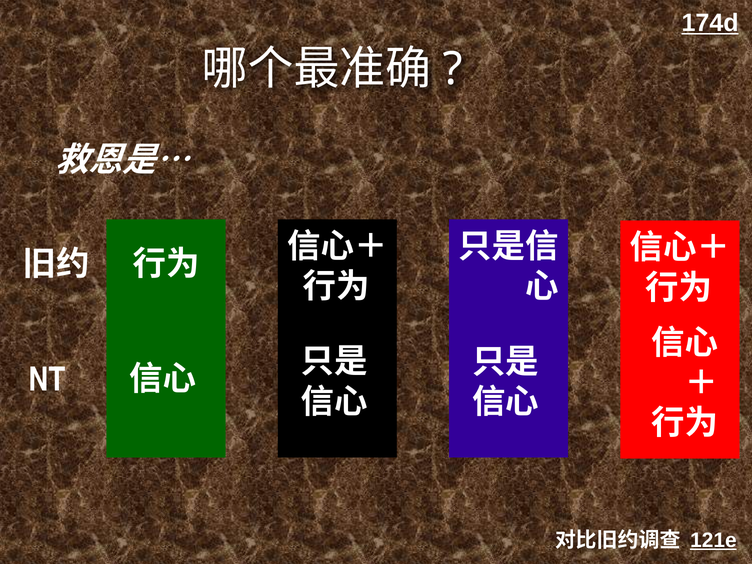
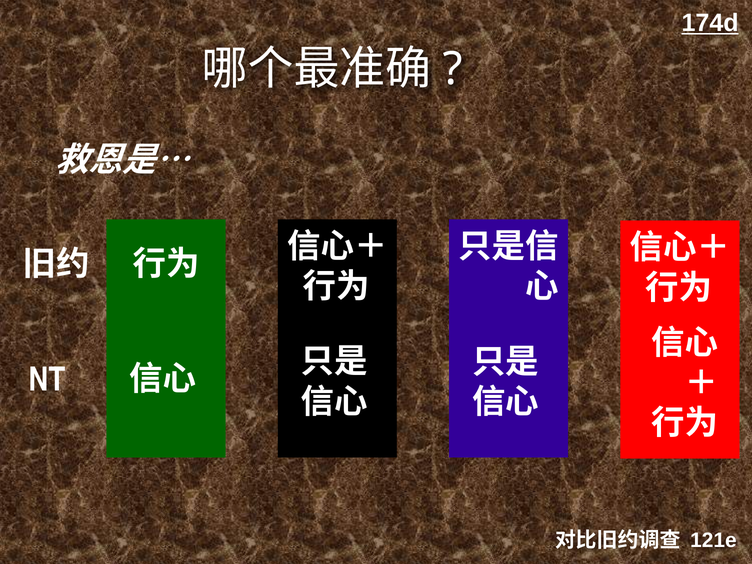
121e underline: present -> none
